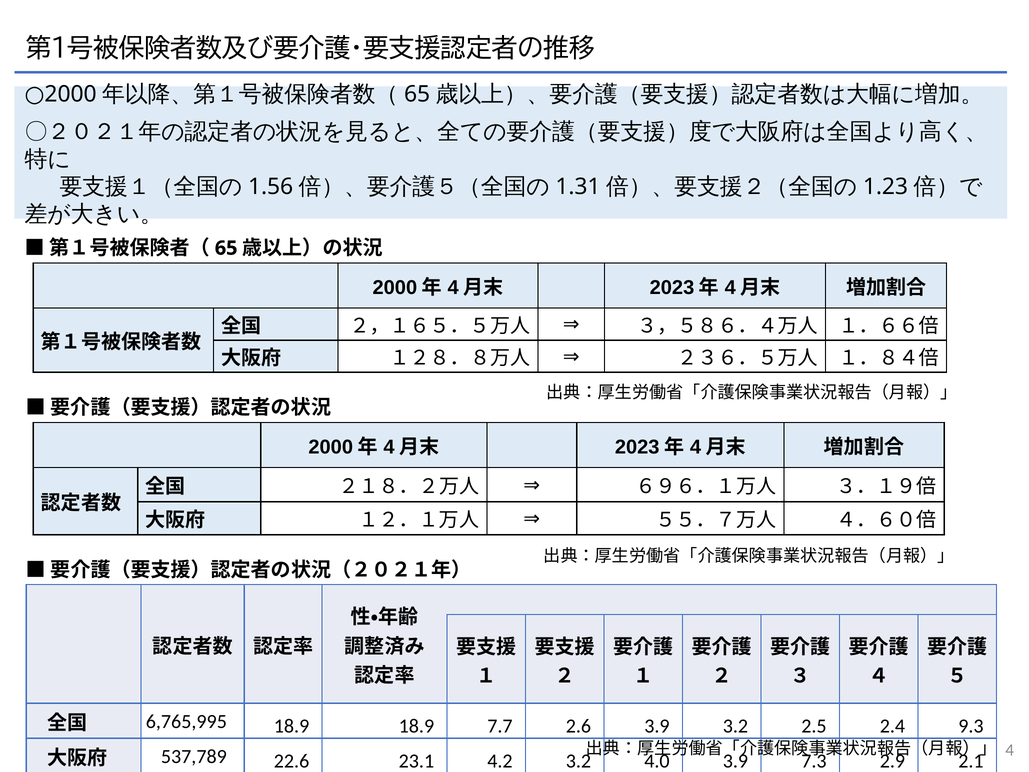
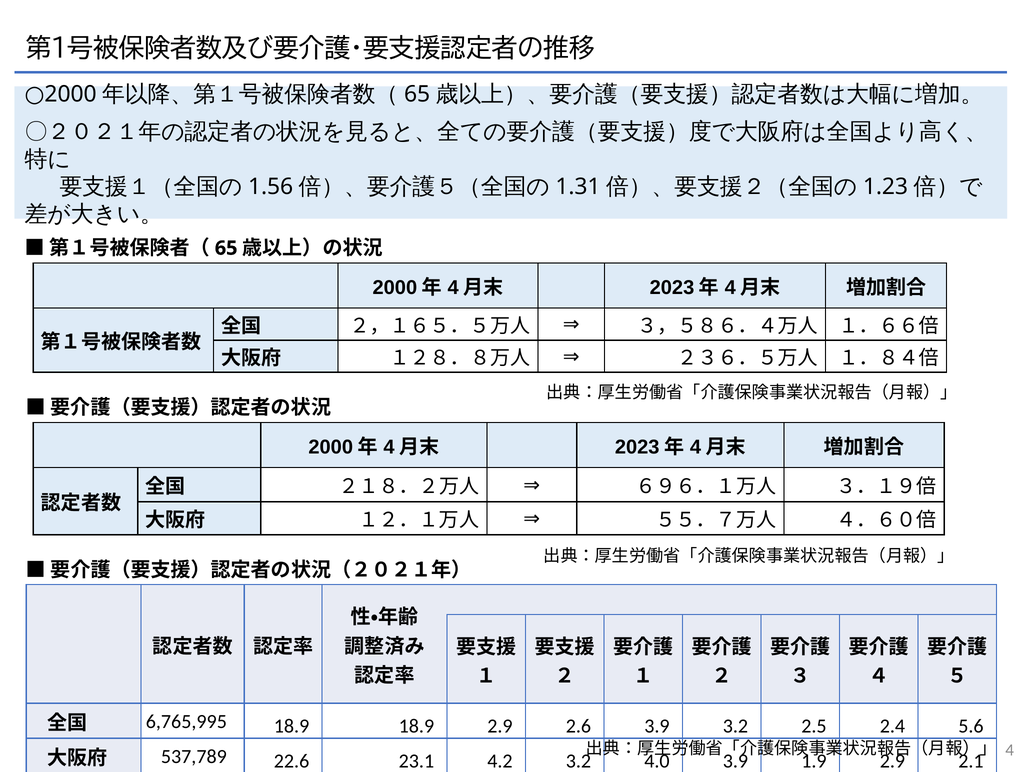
18.9 7.7: 7.7 -> 2.9
9.3: 9.3 -> 5.6
7.3: 7.3 -> 1.9
